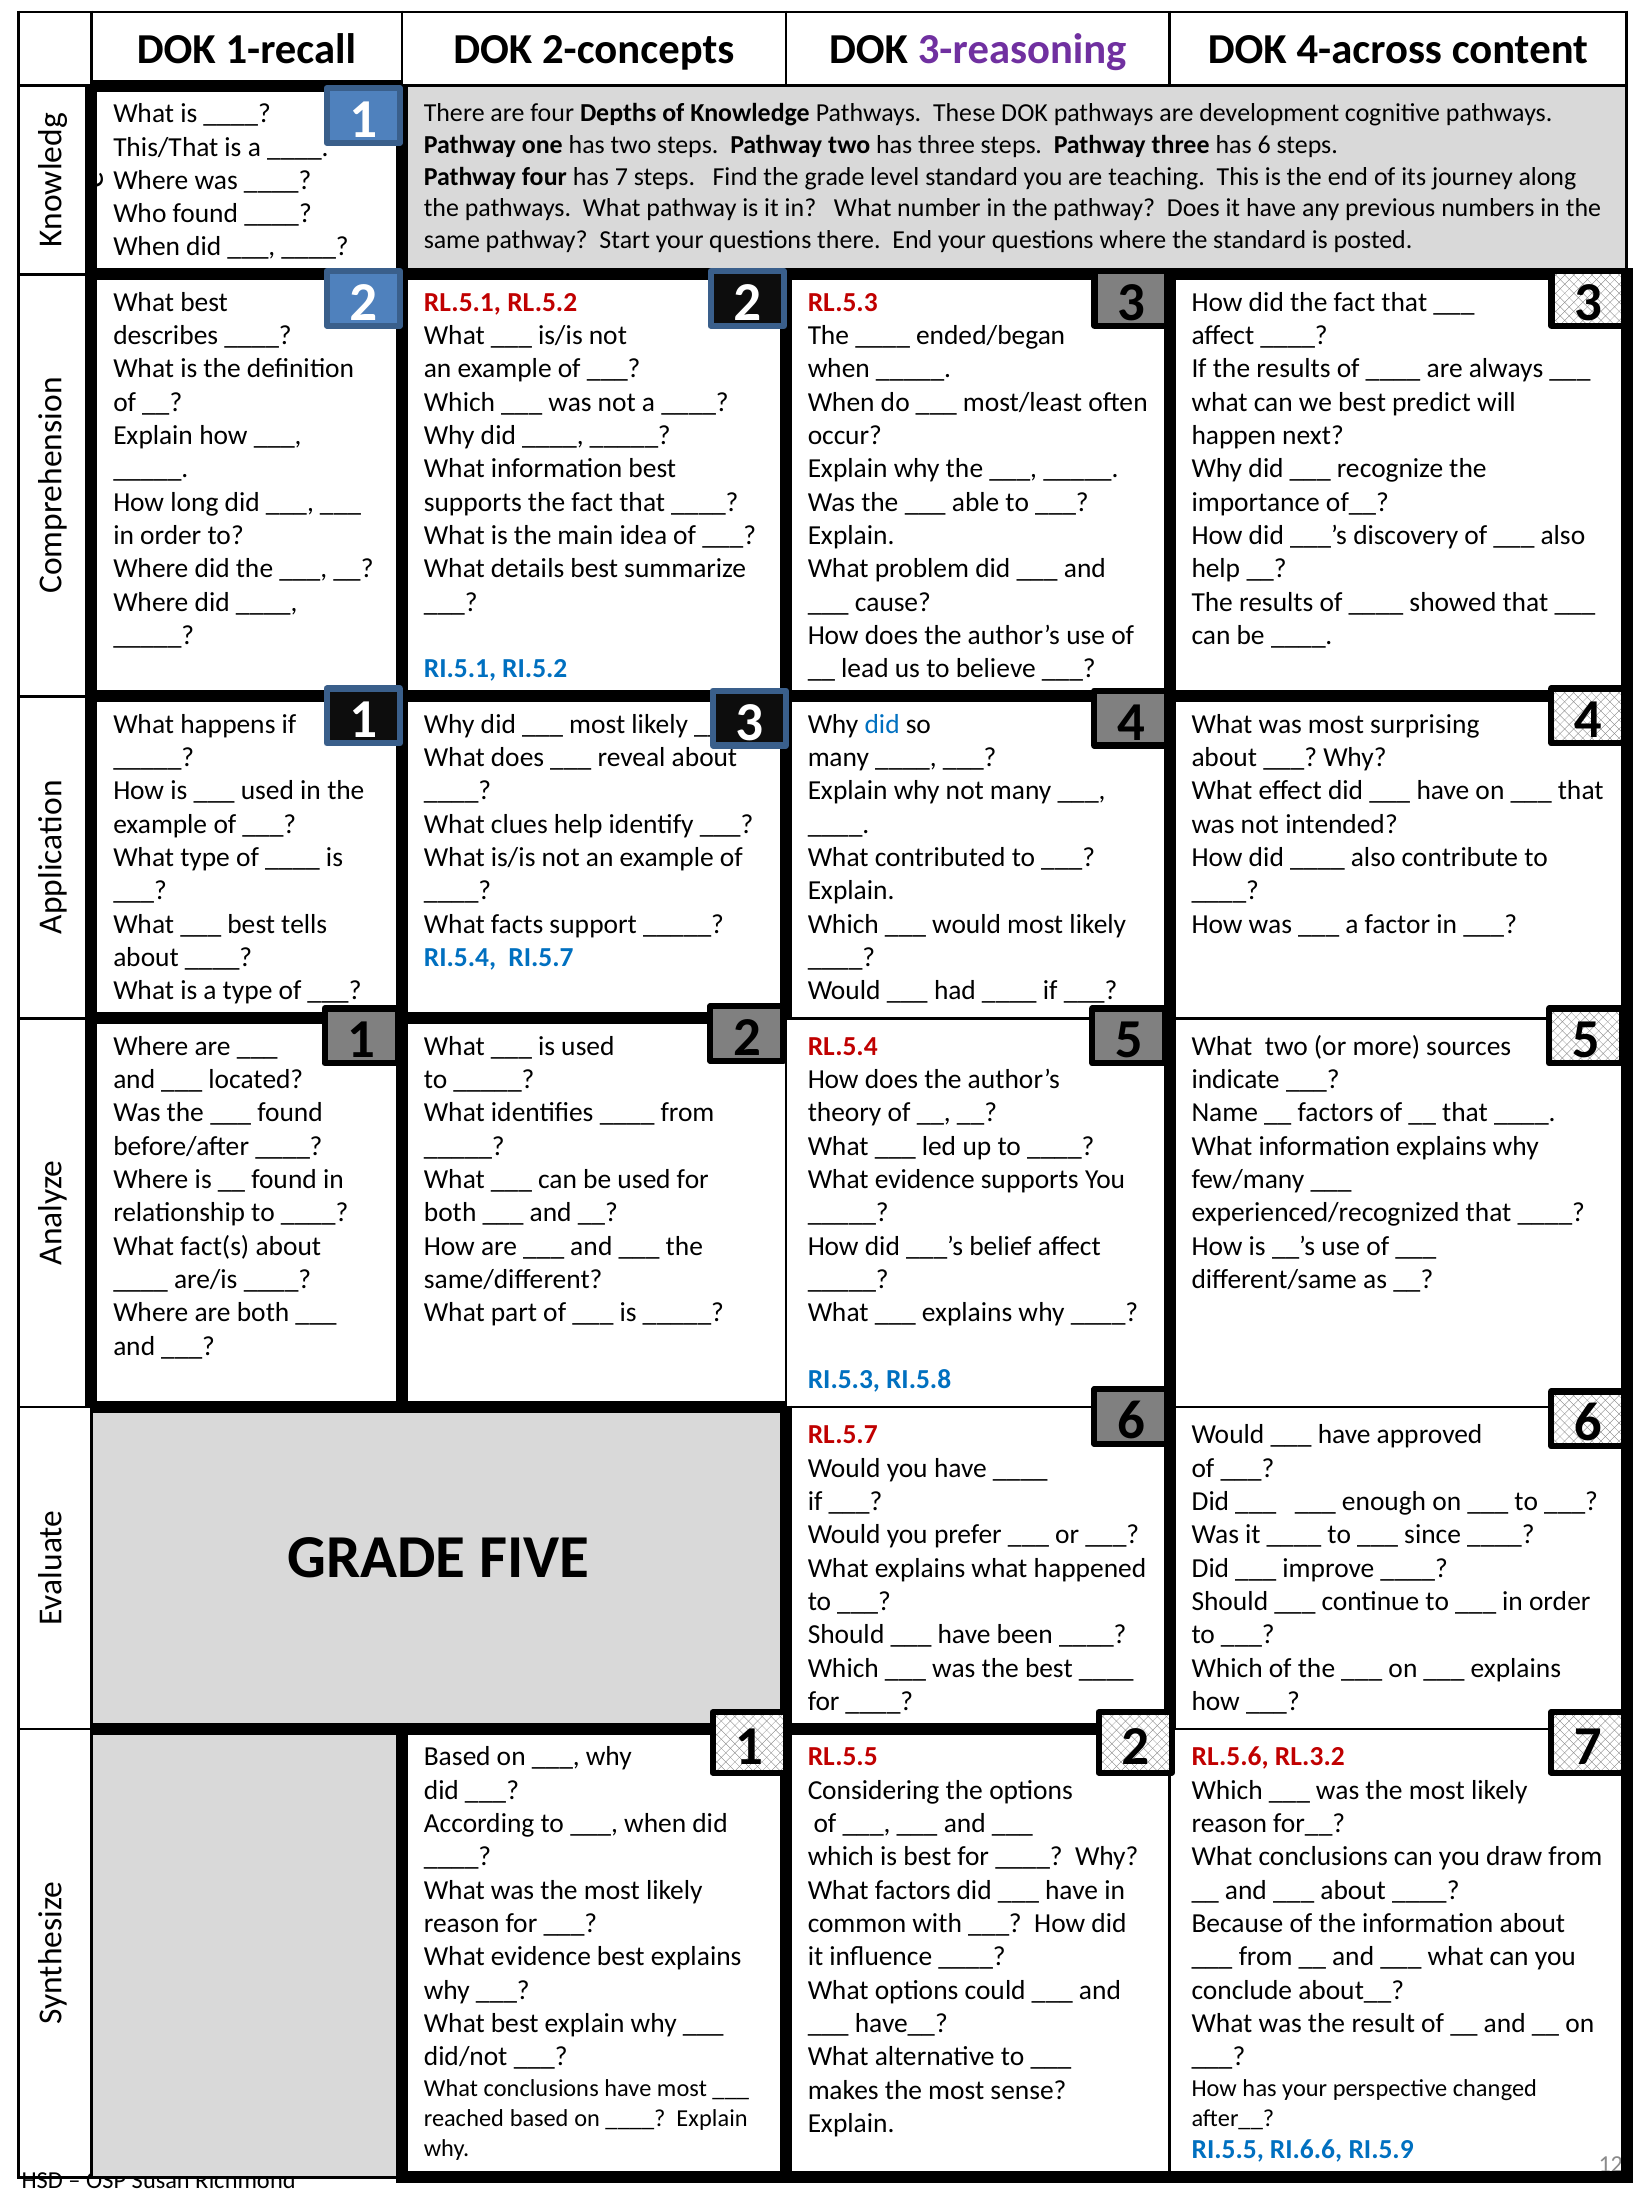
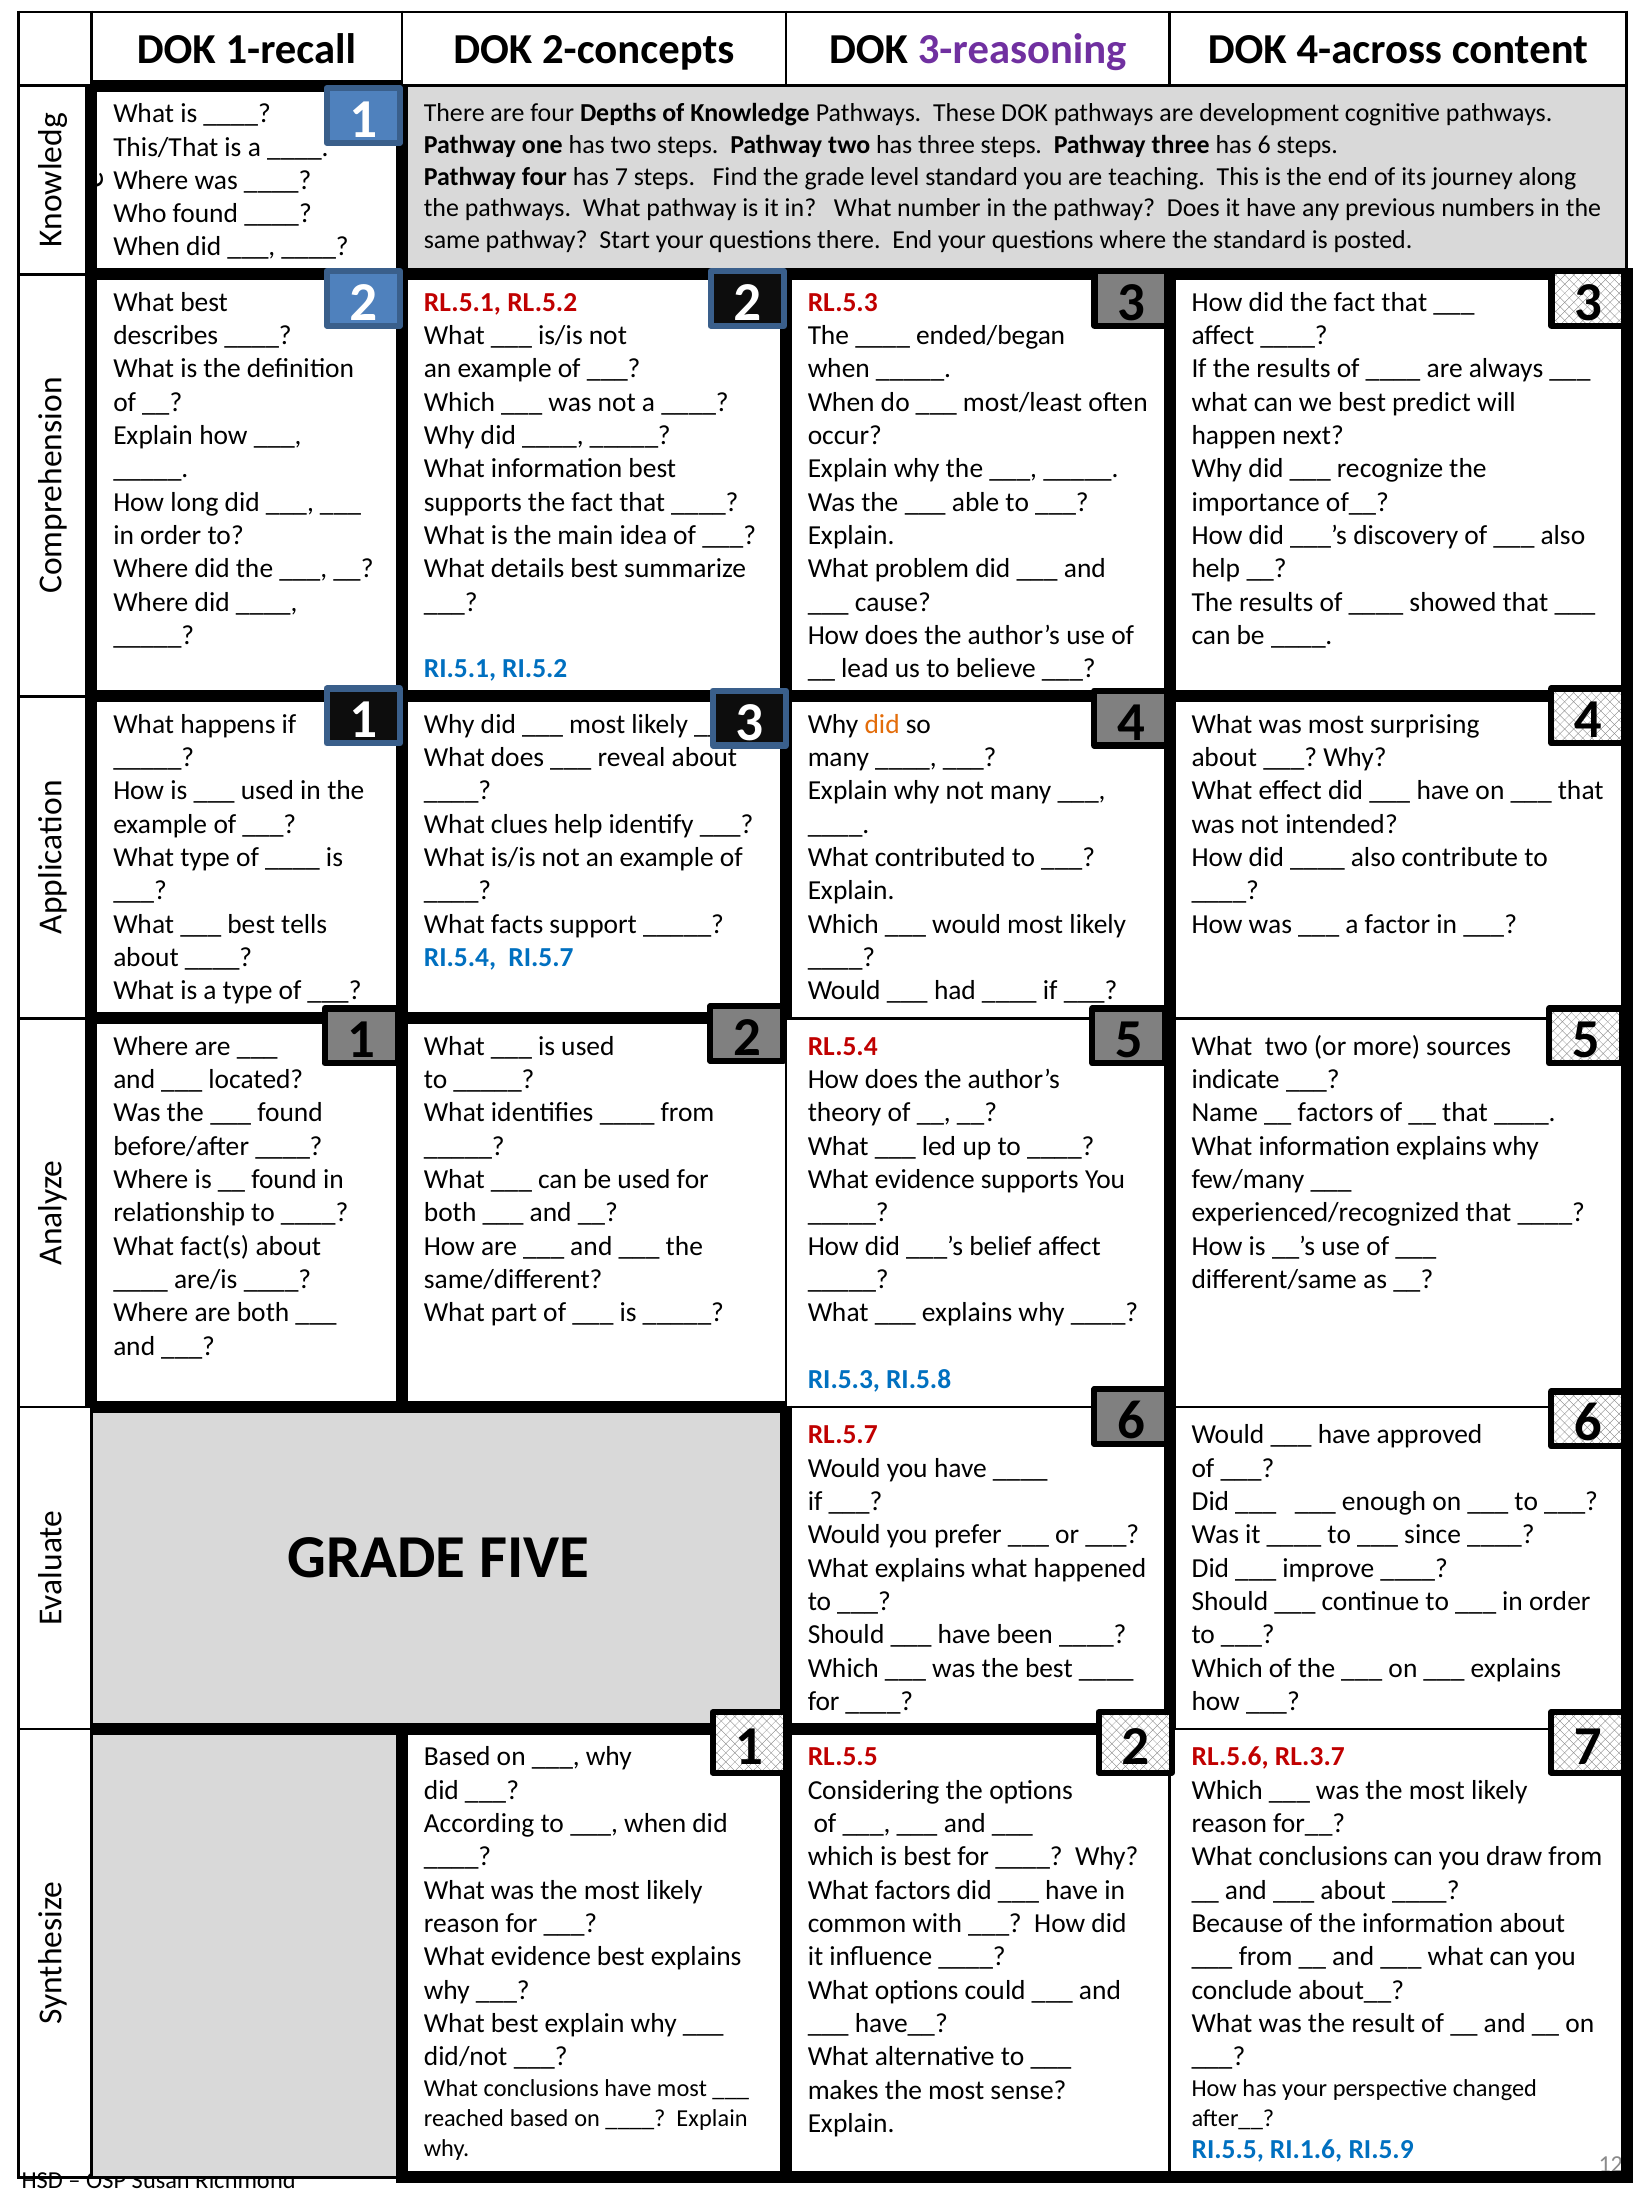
did at (882, 724) colour: blue -> orange
RL.3.2: RL.3.2 -> RL.3.7
RI.6.6: RI.6.6 -> RI.1.6
